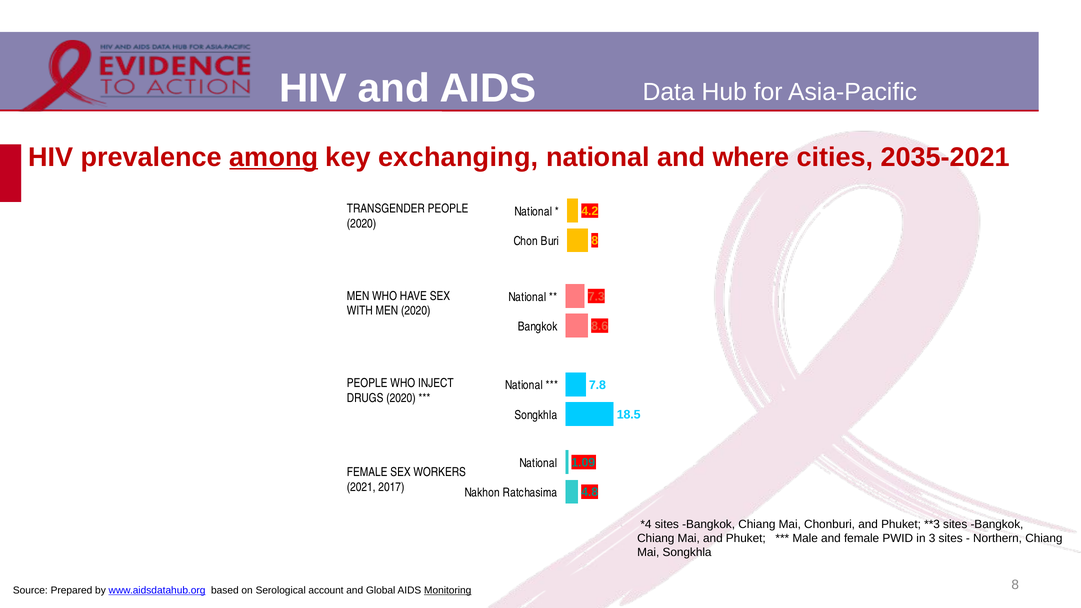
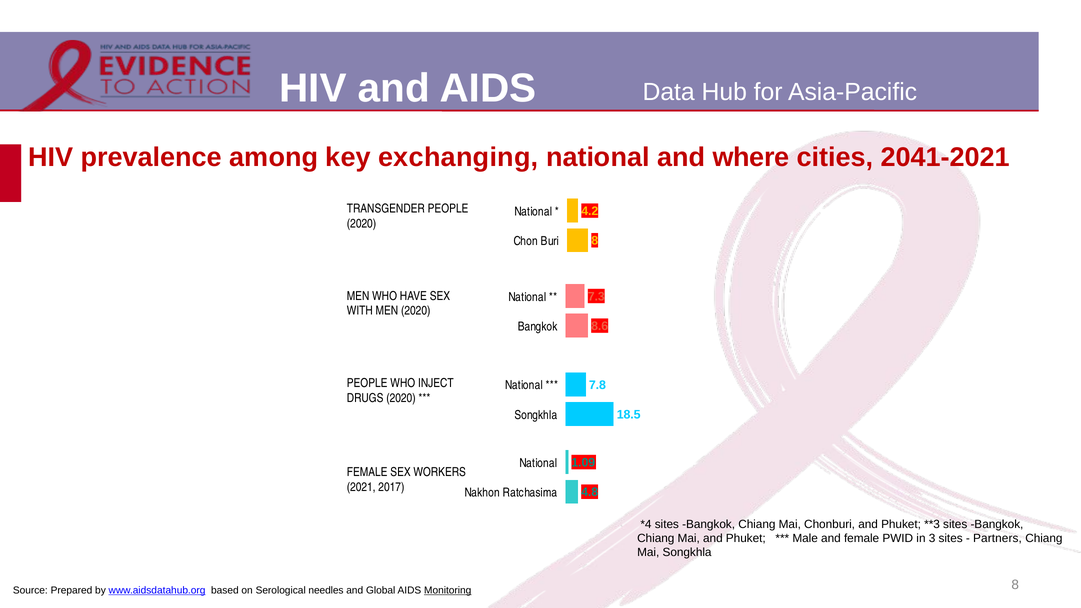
among underline: present -> none
2035-2021: 2035-2021 -> 2041-2021
Northern: Northern -> Partners
account: account -> needles
